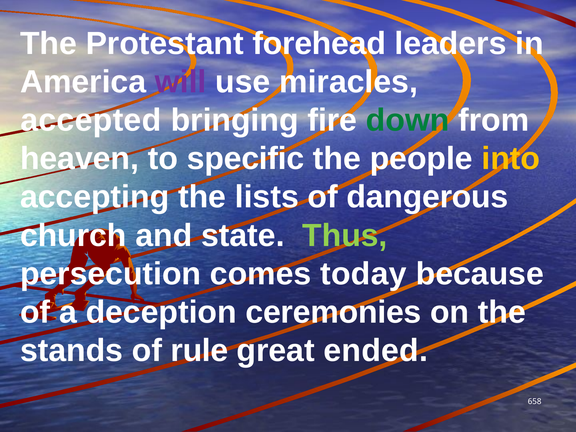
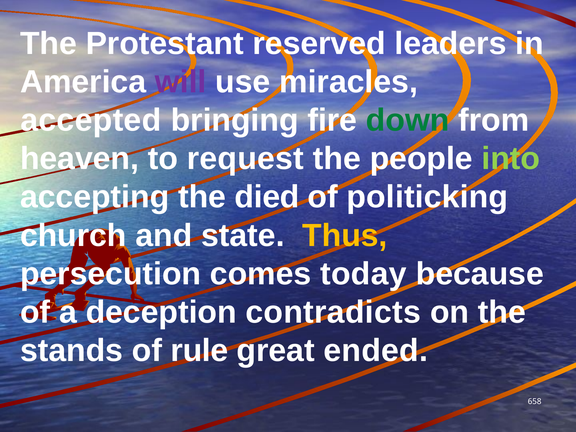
forehead: forehead -> reserved
specific: specific -> request
into colour: yellow -> light green
lists: lists -> died
dangerous: dangerous -> politicking
Thus colour: light green -> yellow
ceremonies: ceremonies -> contradicts
